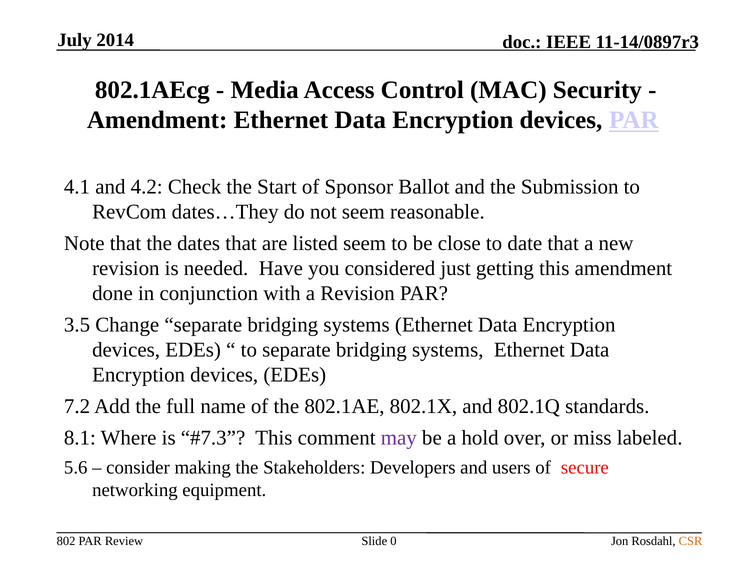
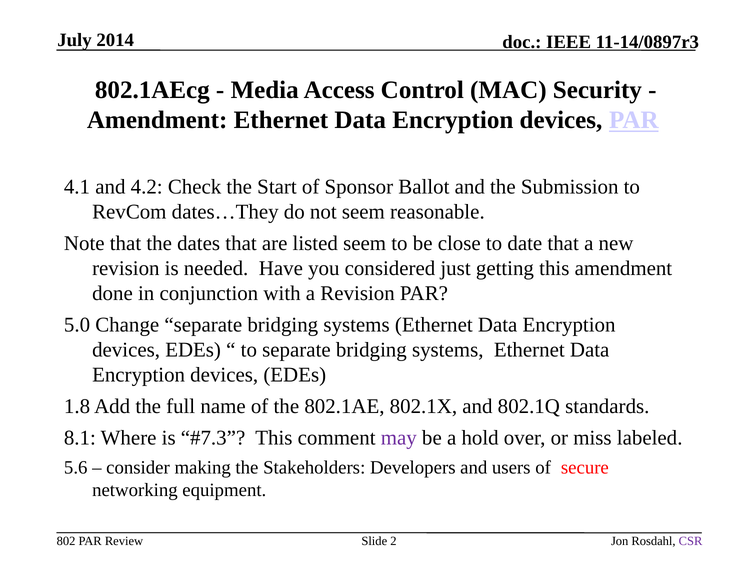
3.5: 3.5 -> 5.0
7.2: 7.2 -> 1.8
0: 0 -> 2
CSR colour: orange -> purple
